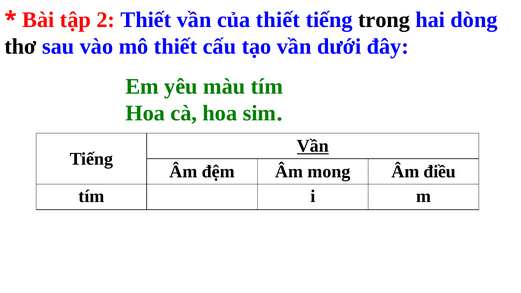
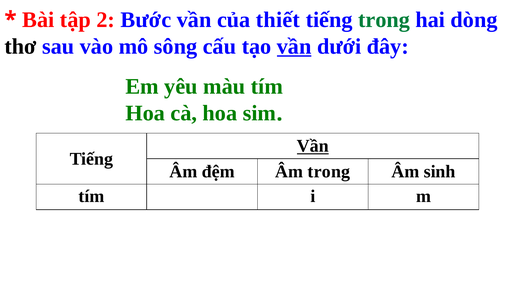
2 Thiết: Thiết -> Bước
trong at (384, 20) colour: black -> green
mô thiết: thiết -> sông
vần at (294, 46) underline: none -> present
Âm mong: mong -> trong
điều: điều -> sinh
